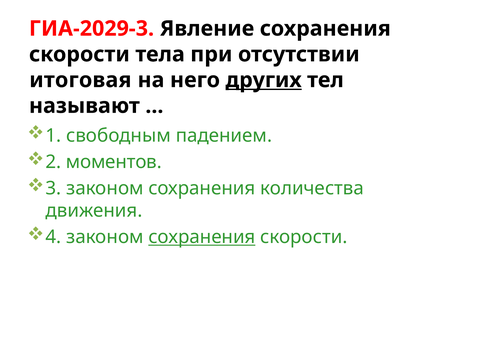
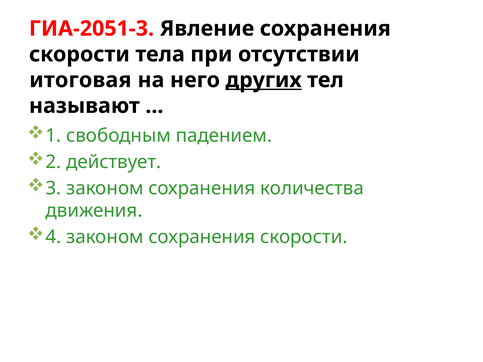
ГИА-2029-3: ГИА-2029-3 -> ГИА-2051-3
моментов: моментов -> действует
сохранения at (202, 237) underline: present -> none
